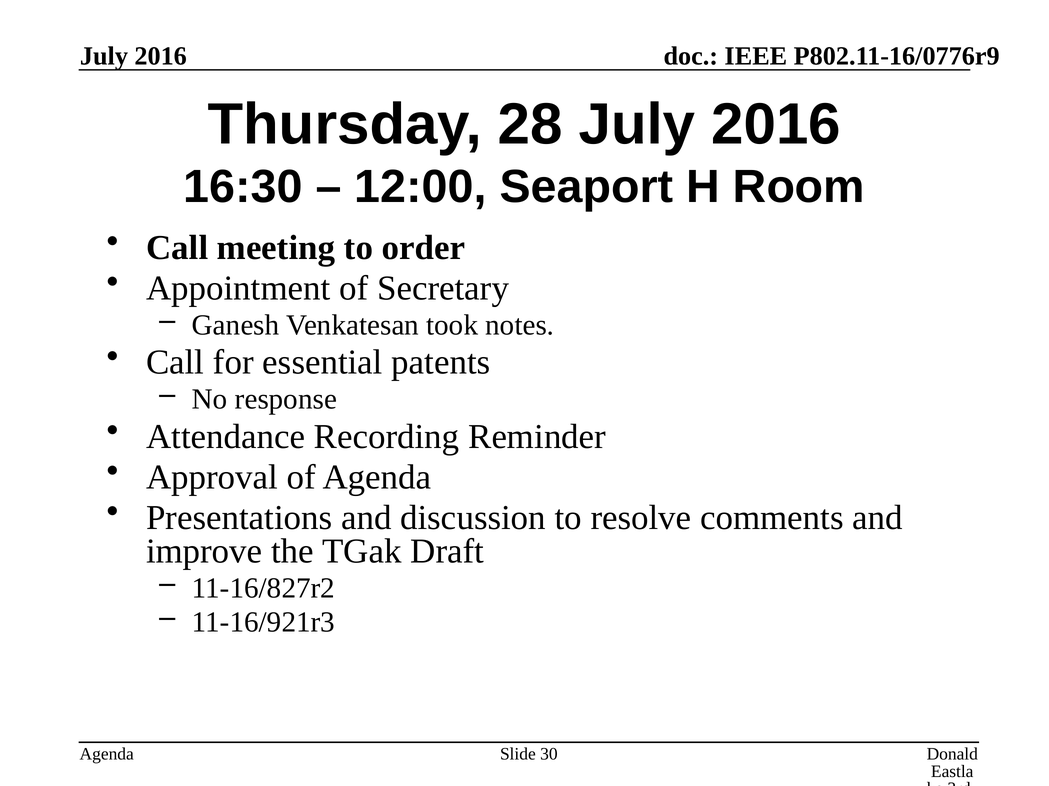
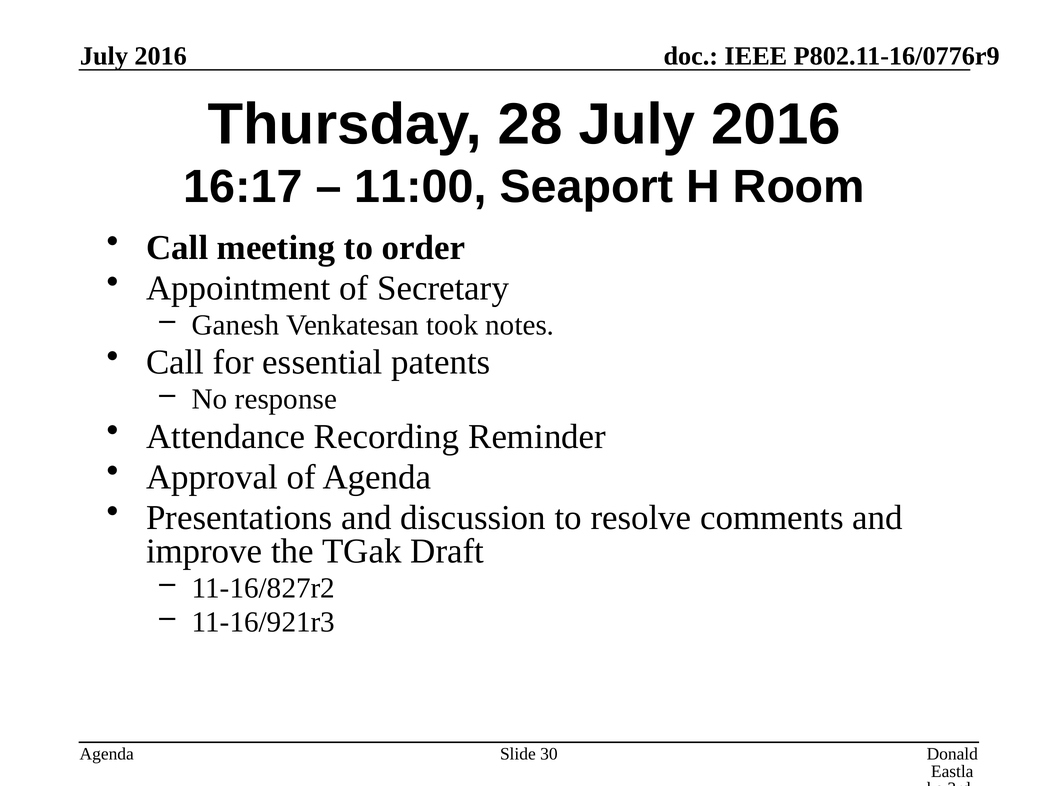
16:30: 16:30 -> 16:17
12:00: 12:00 -> 11:00
